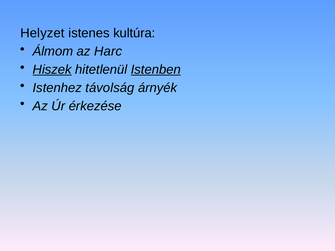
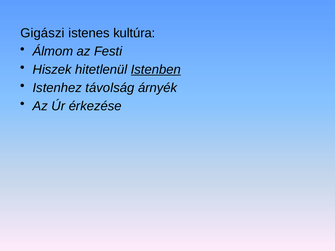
Helyzet: Helyzet -> Gigászi
Harc: Harc -> Festi
Hiszek underline: present -> none
